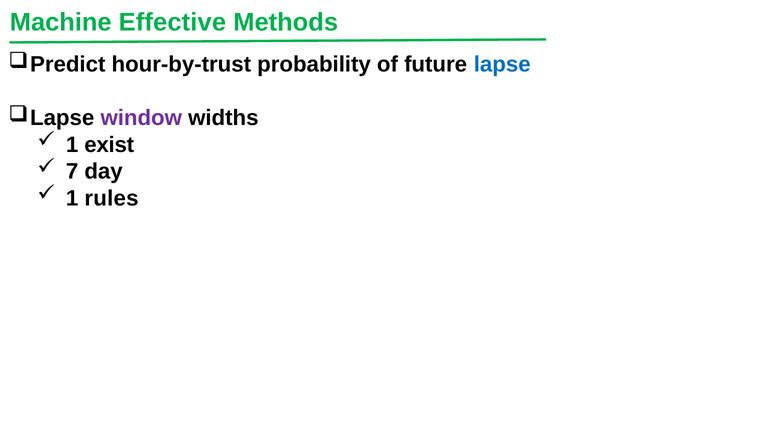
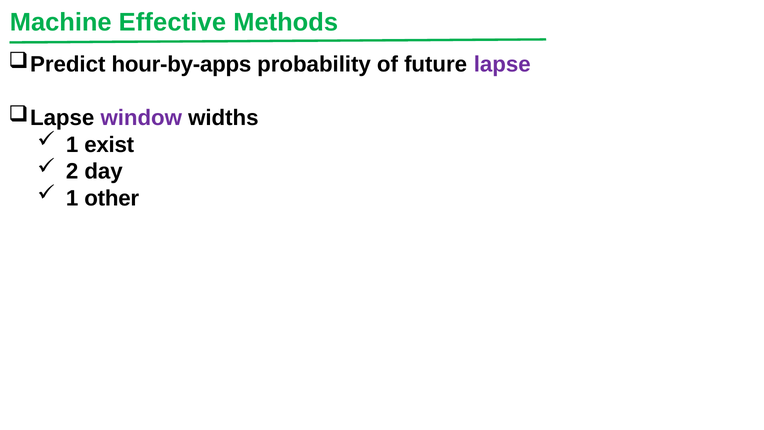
hour-by-trust: hour-by-trust -> hour-by-apps
lapse colour: blue -> purple
7: 7 -> 2
rules: rules -> other
